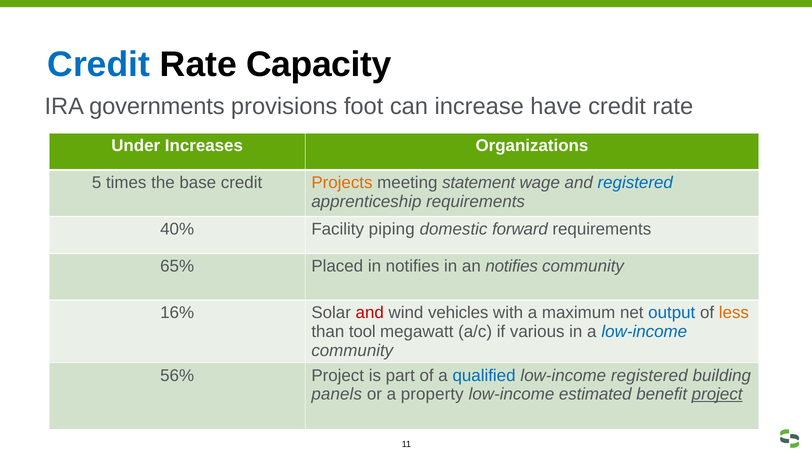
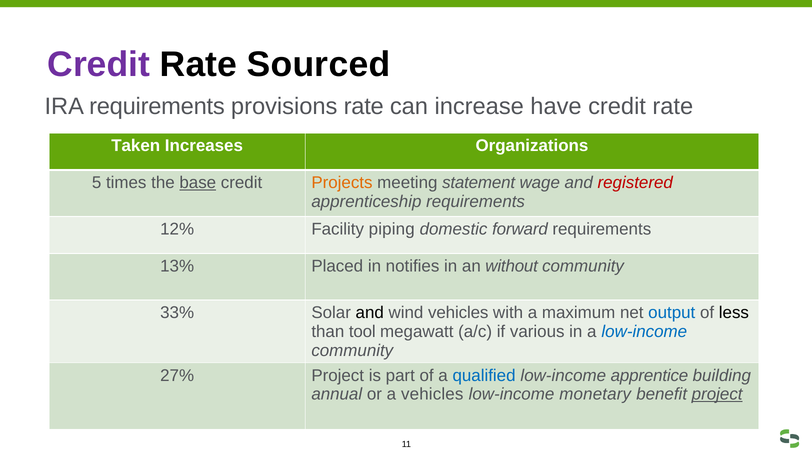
Credit at (99, 65) colour: blue -> purple
Capacity: Capacity -> Sourced
IRA governments: governments -> requirements
provisions foot: foot -> rate
Under: Under -> Taken
base underline: none -> present
registered at (635, 183) colour: blue -> red
40%: 40% -> 12%
65%: 65% -> 13%
an notifies: notifies -> without
16%: 16% -> 33%
and at (370, 313) colour: red -> black
less colour: orange -> black
56%: 56% -> 27%
low-income registered: registered -> apprentice
panels: panels -> annual
a property: property -> vehicles
estimated: estimated -> monetary
